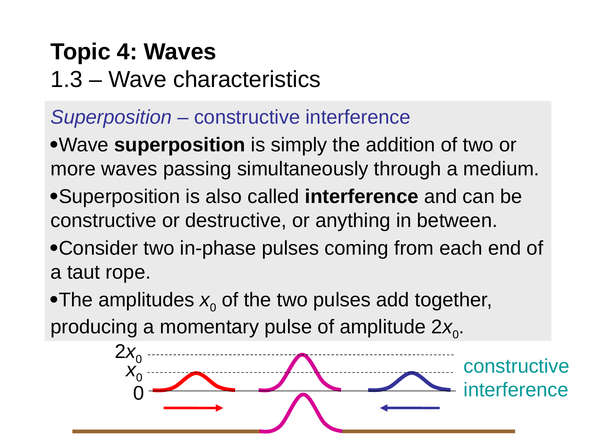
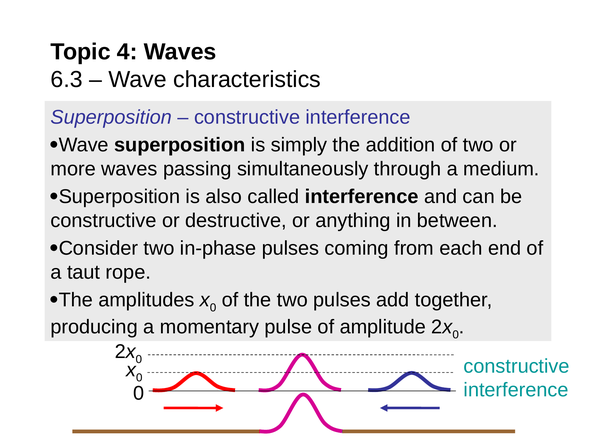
1.3: 1.3 -> 6.3
